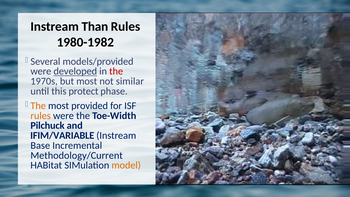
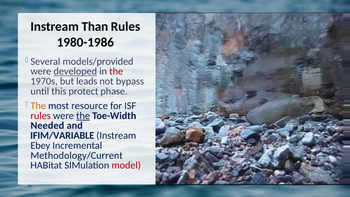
1980-1982: 1980-1982 -> 1980-1986
but most: most -> leads
similar: similar -> bypass
provided: provided -> resource
rules at (41, 116) colour: orange -> red
the at (83, 116) underline: none -> present
Pilchuck: Pilchuck -> Needed
Base: Base -> Ebey
model colour: orange -> red
